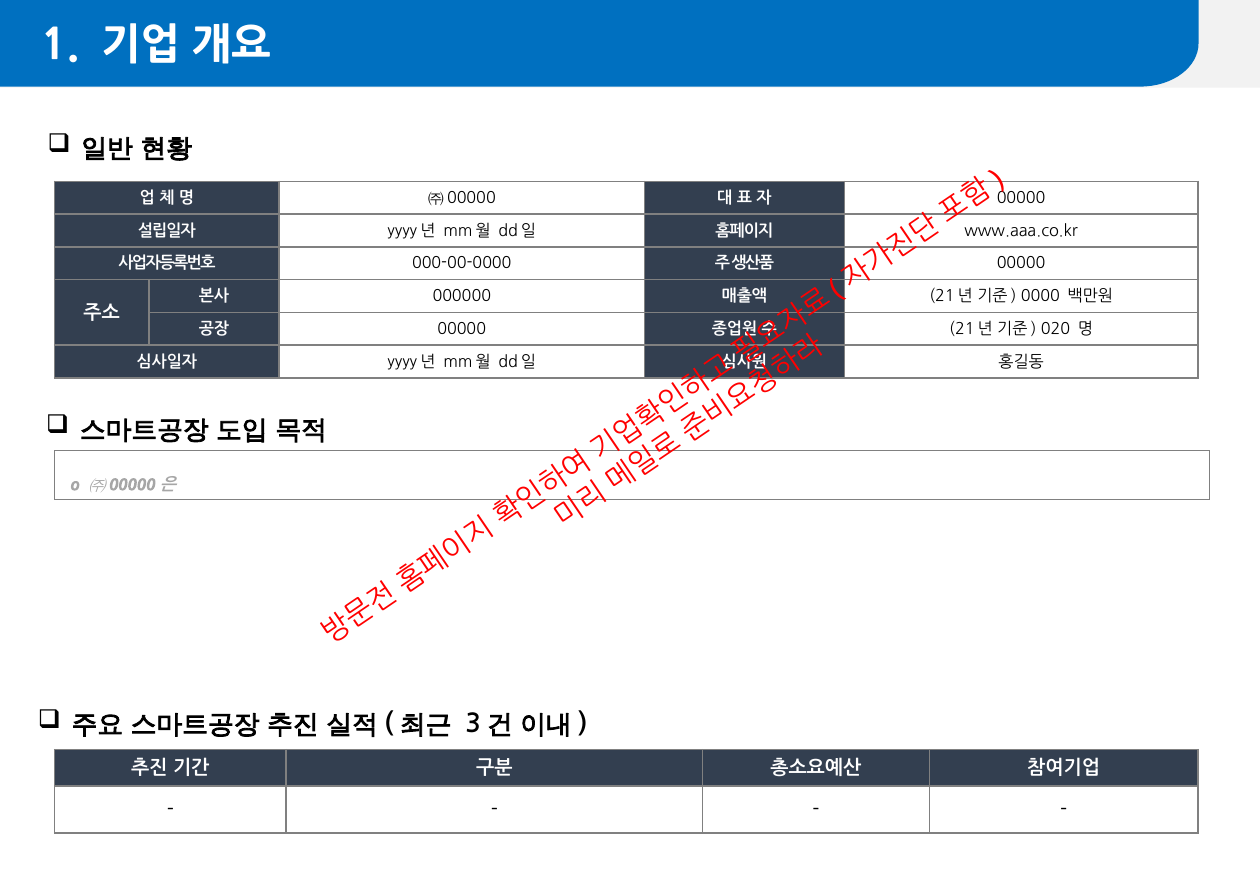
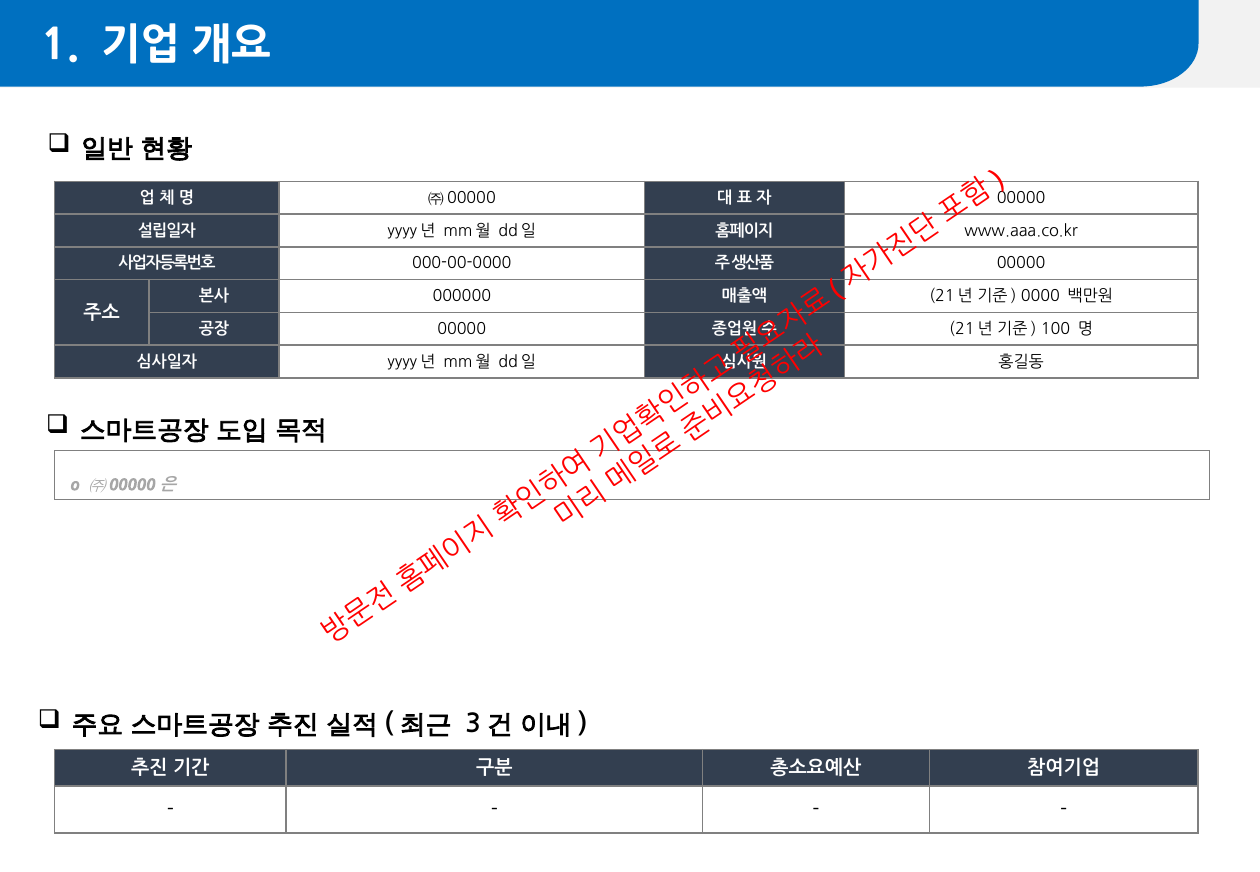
020: 020 -> 100
